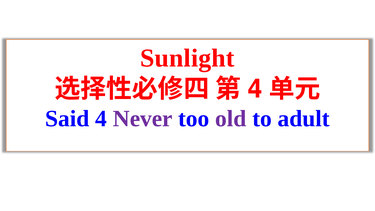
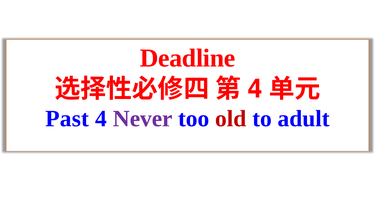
Sunlight: Sunlight -> Deadline
Said: Said -> Past
old colour: purple -> red
